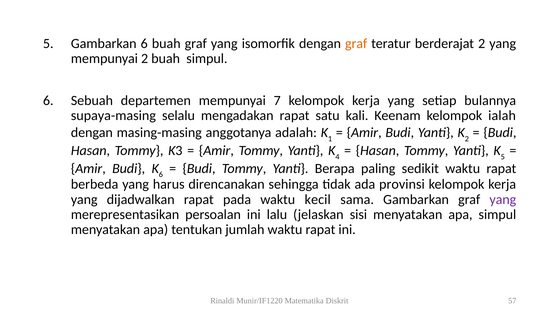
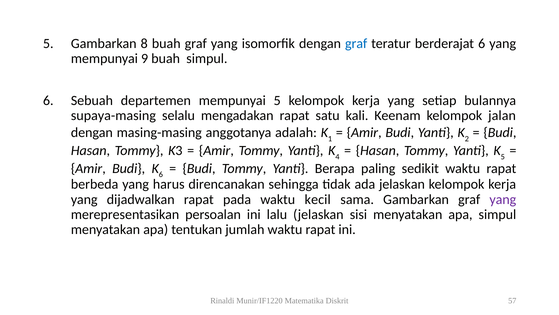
Gambarkan 6: 6 -> 8
graf at (356, 43) colour: orange -> blue
berderajat 2: 2 -> 6
mempunyai 2: 2 -> 9
mempunyai 7: 7 -> 5
ialah: ialah -> jalan
ada provinsi: provinsi -> jelaskan
